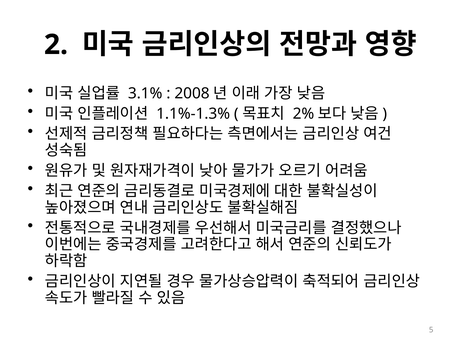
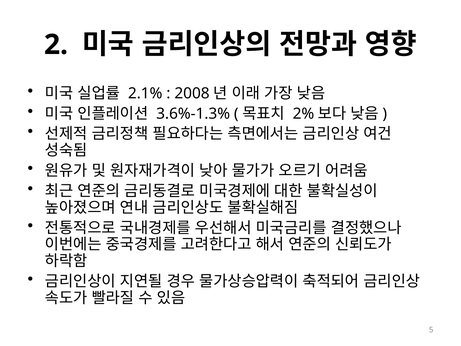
3.1%: 3.1% -> 2.1%
1.1%-1.3%: 1.1%-1.3% -> 3.6%-1.3%
